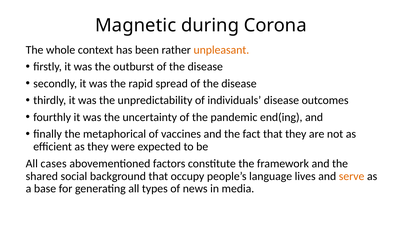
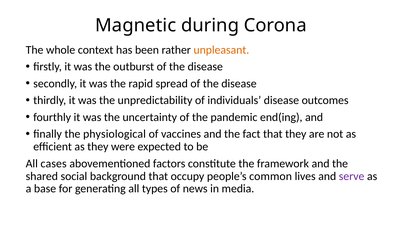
metaphorical: metaphorical -> physiological
language: language -> common
serve colour: orange -> purple
